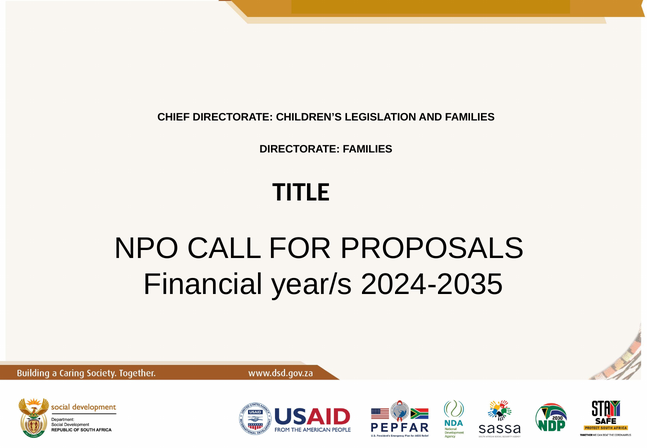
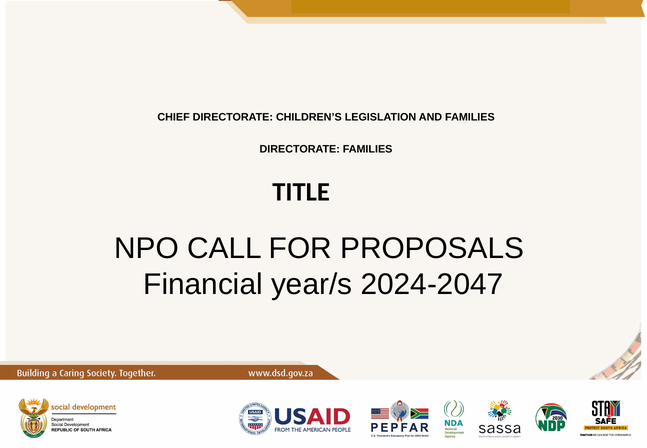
2024-2035: 2024-2035 -> 2024-2047
